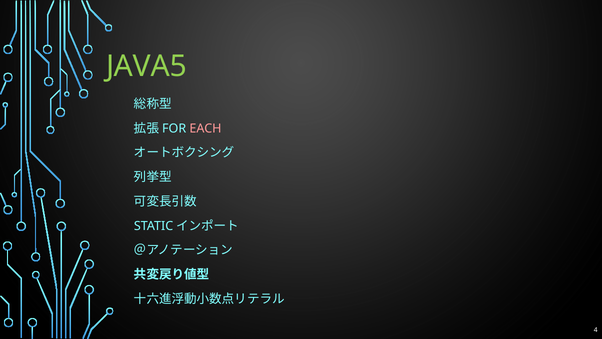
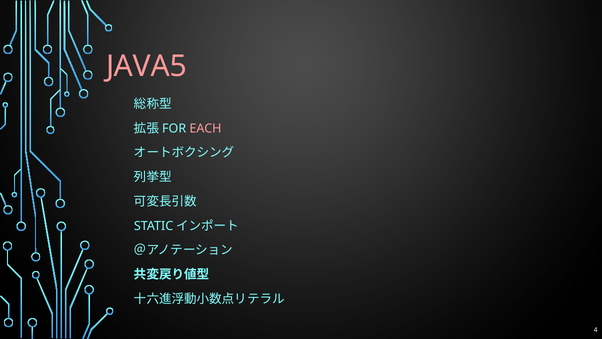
JAVA5 colour: light green -> pink
